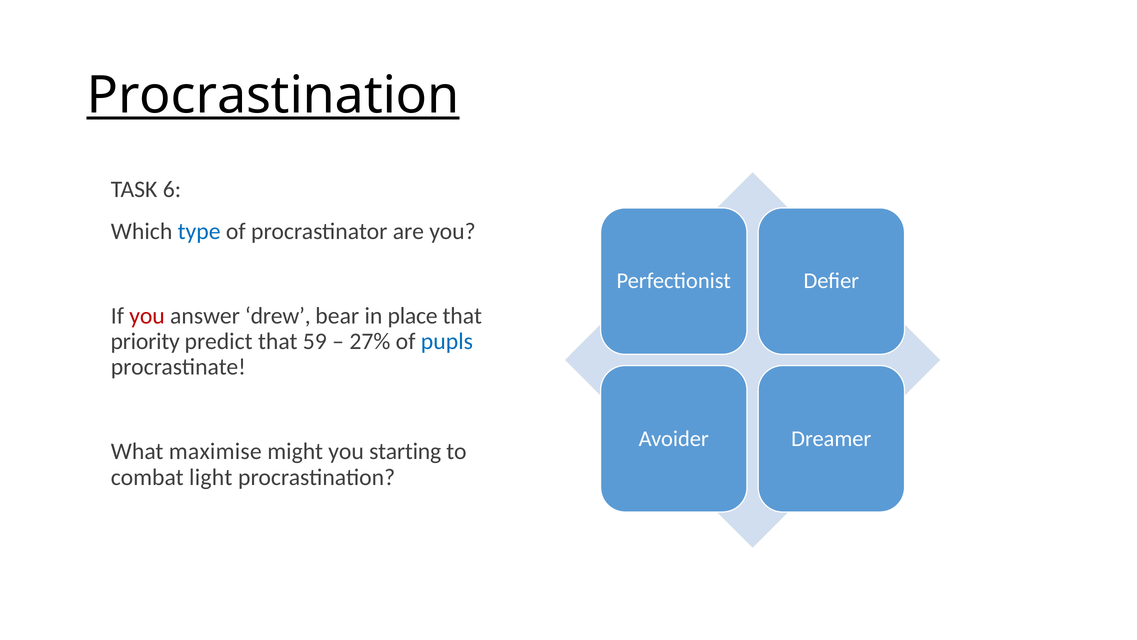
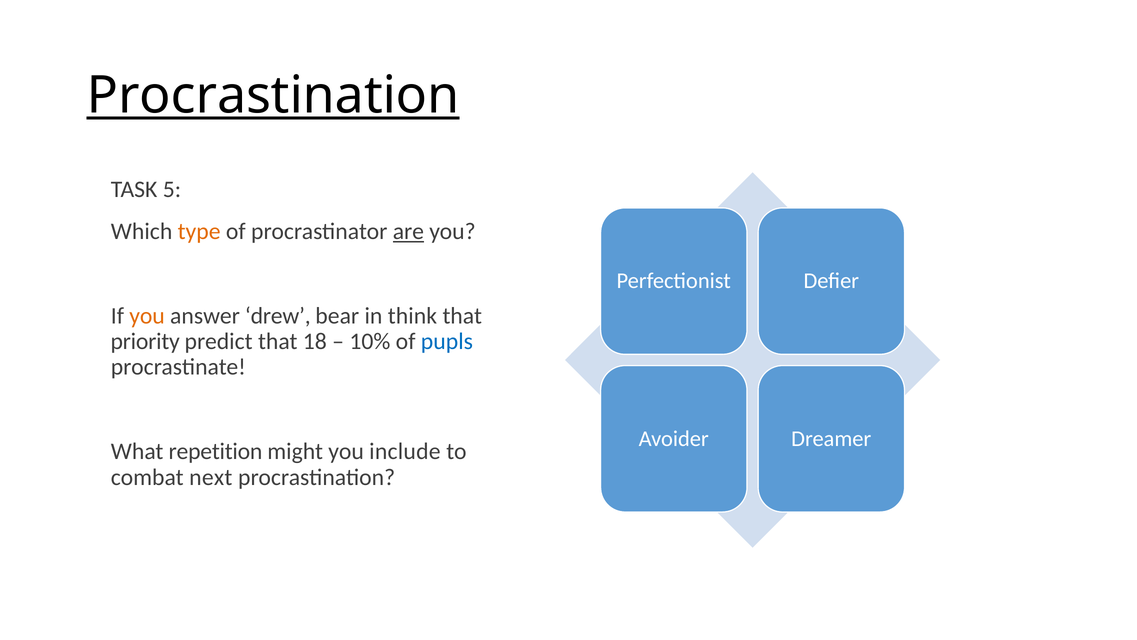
6: 6 -> 5
type colour: blue -> orange
are underline: none -> present
you at (147, 316) colour: red -> orange
place: place -> think
59: 59 -> 18
27%: 27% -> 10%
maximise: maximise -> repetition
starting: starting -> include
light: light -> next
